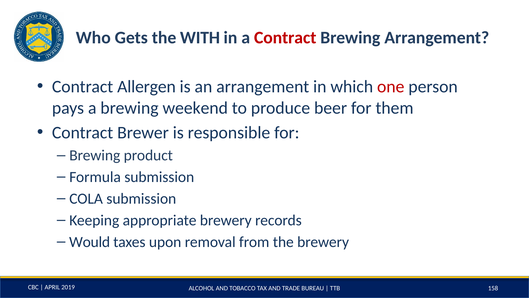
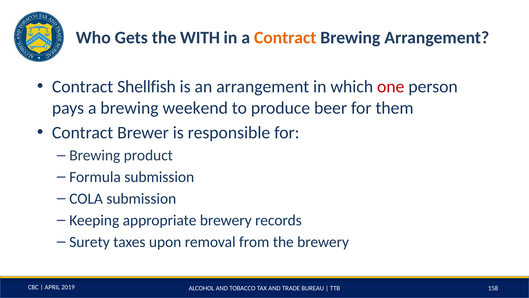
Contract at (285, 38) colour: red -> orange
Allergen: Allergen -> Shellfish
Would: Would -> Surety
